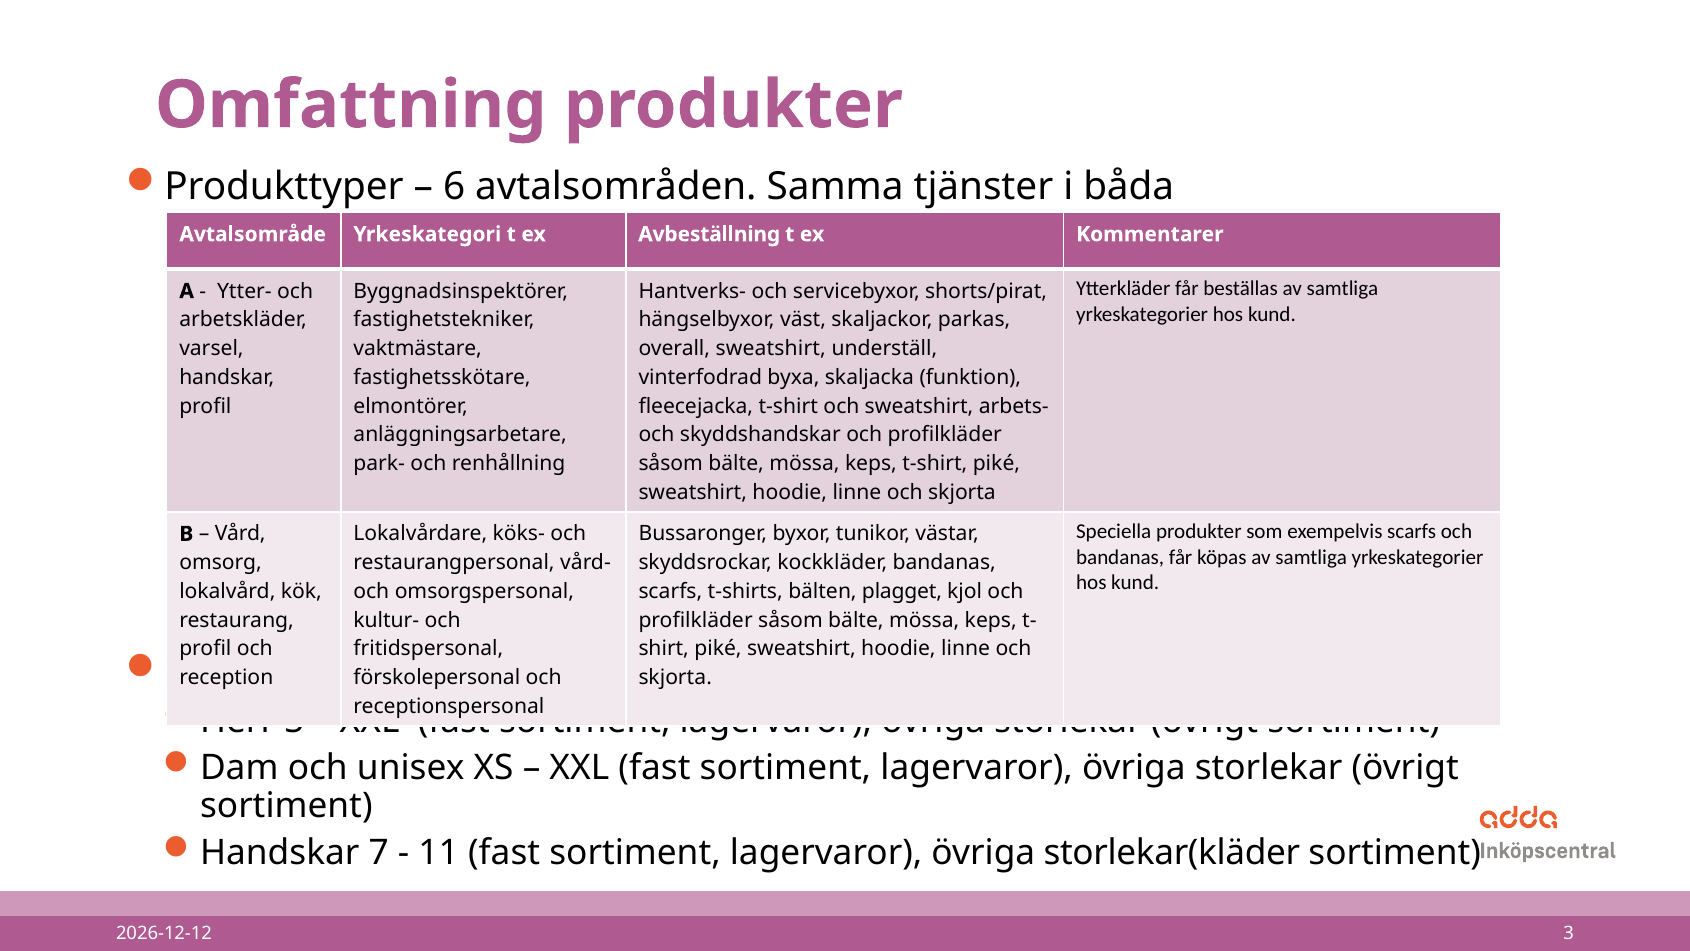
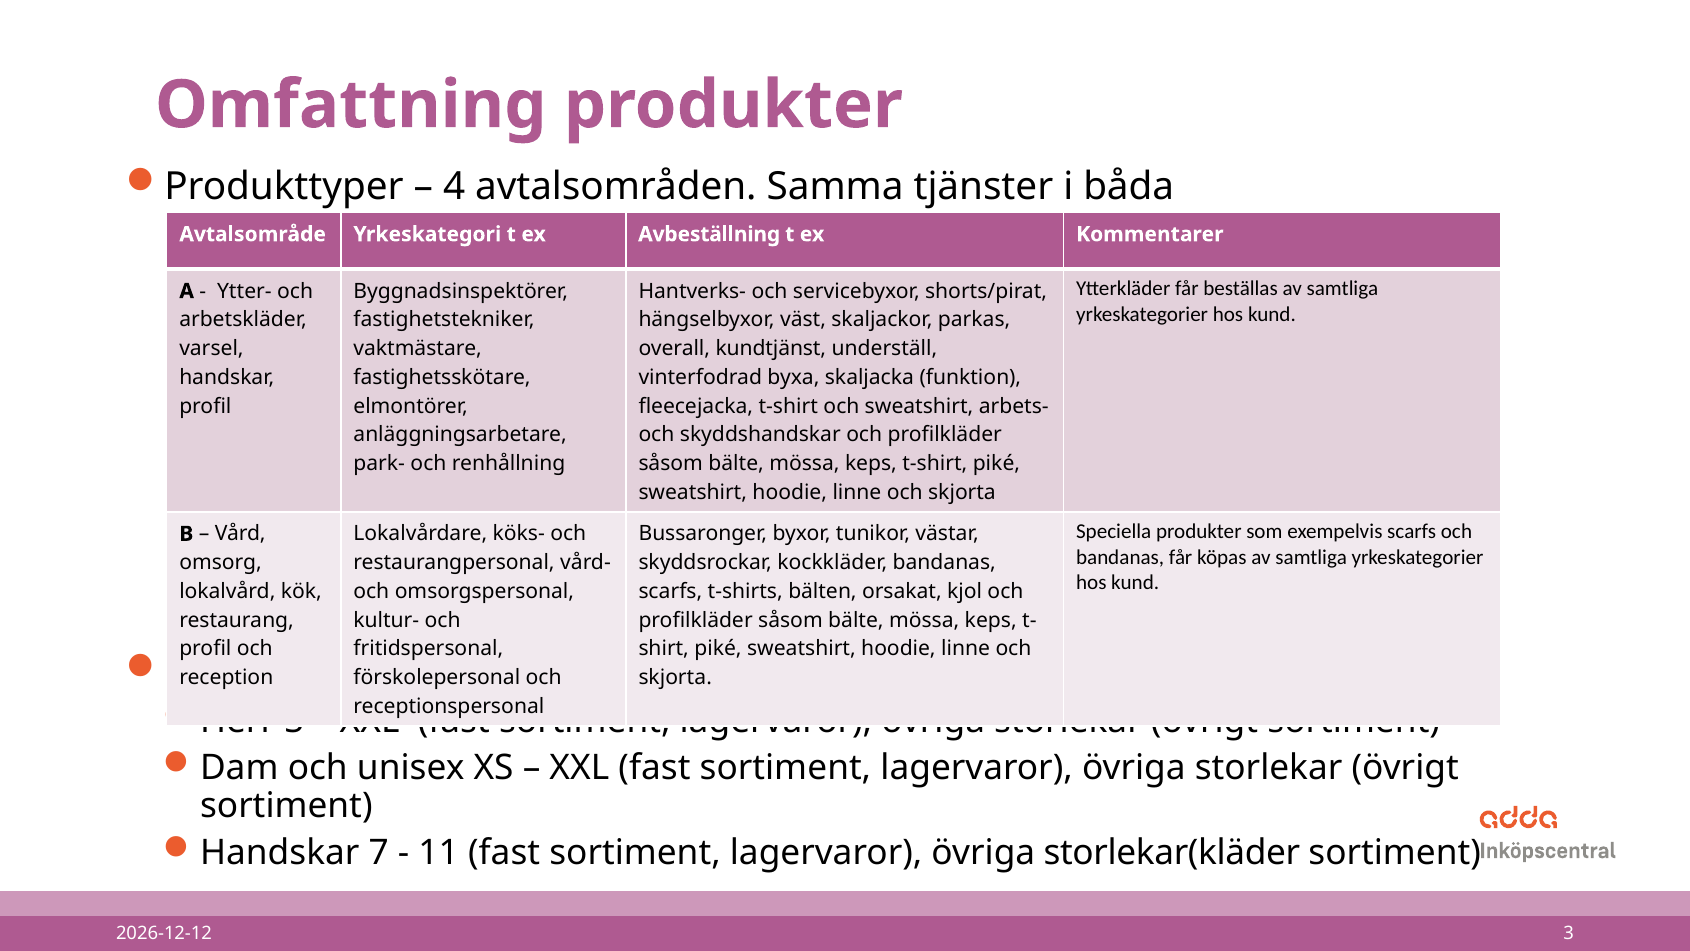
6: 6 -> 4
overall sweatshirt: sweatshirt -> kundtjänst
plagget: plagget -> orsakat
